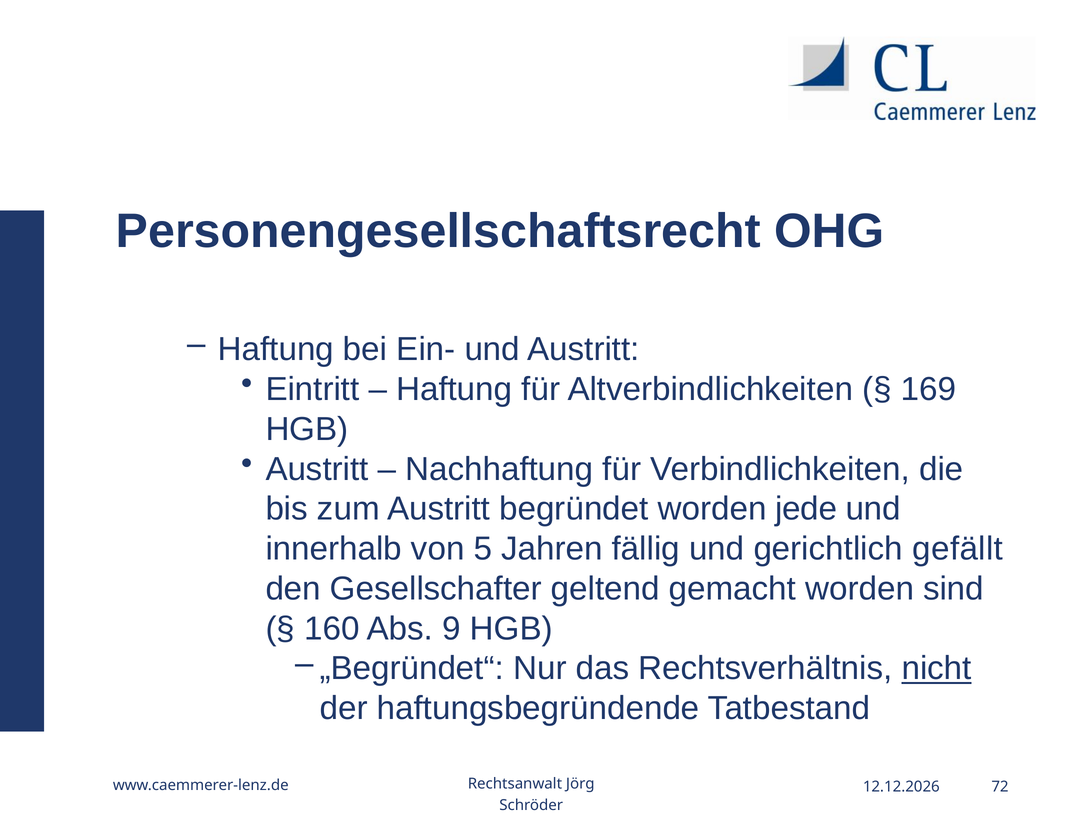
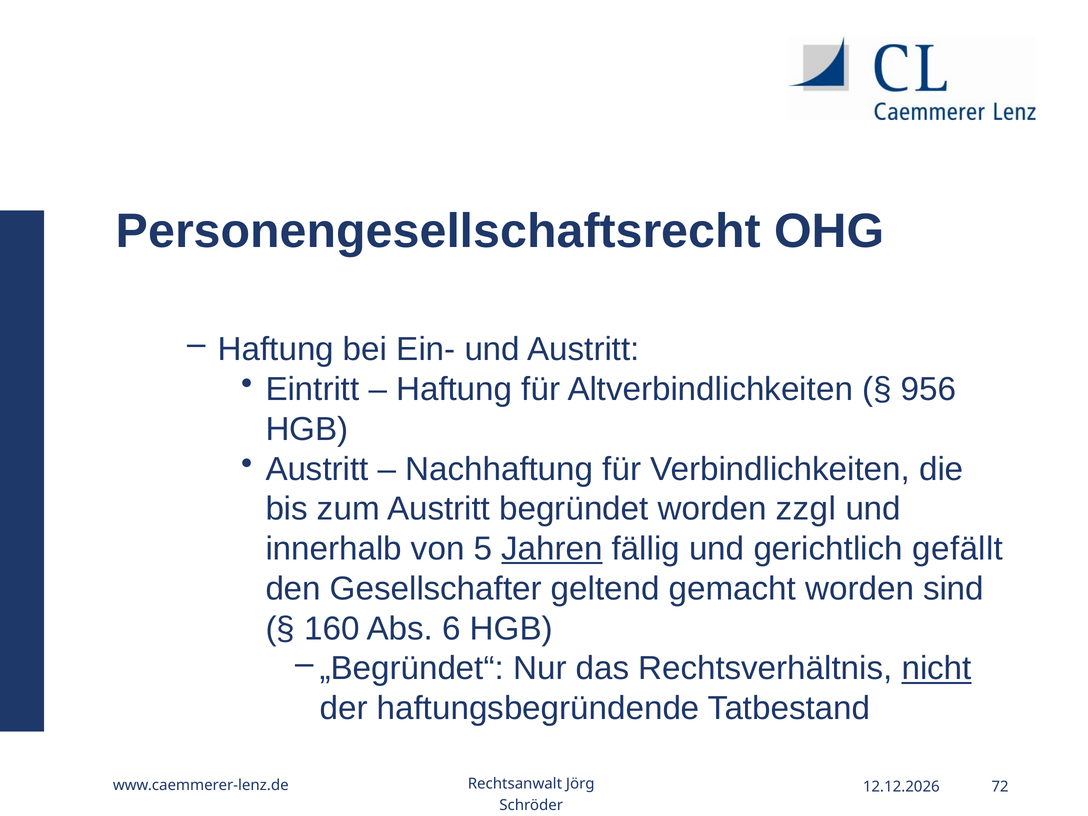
169: 169 -> 956
jede: jede -> zzgl
Jahren underline: none -> present
9: 9 -> 6
